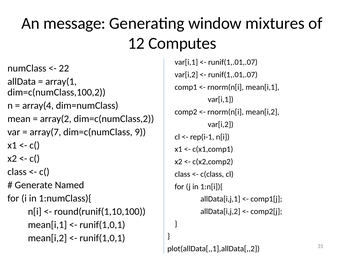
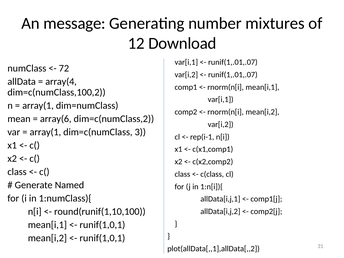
window: window -> number
Computes: Computes -> Download
22: 22 -> 72
array(1: array(1 -> array(4
array(4 at (38, 106): array(4 -> array(1
array(2: array(2 -> array(6
array(7 at (45, 132): array(7 -> array(1
9: 9 -> 3
